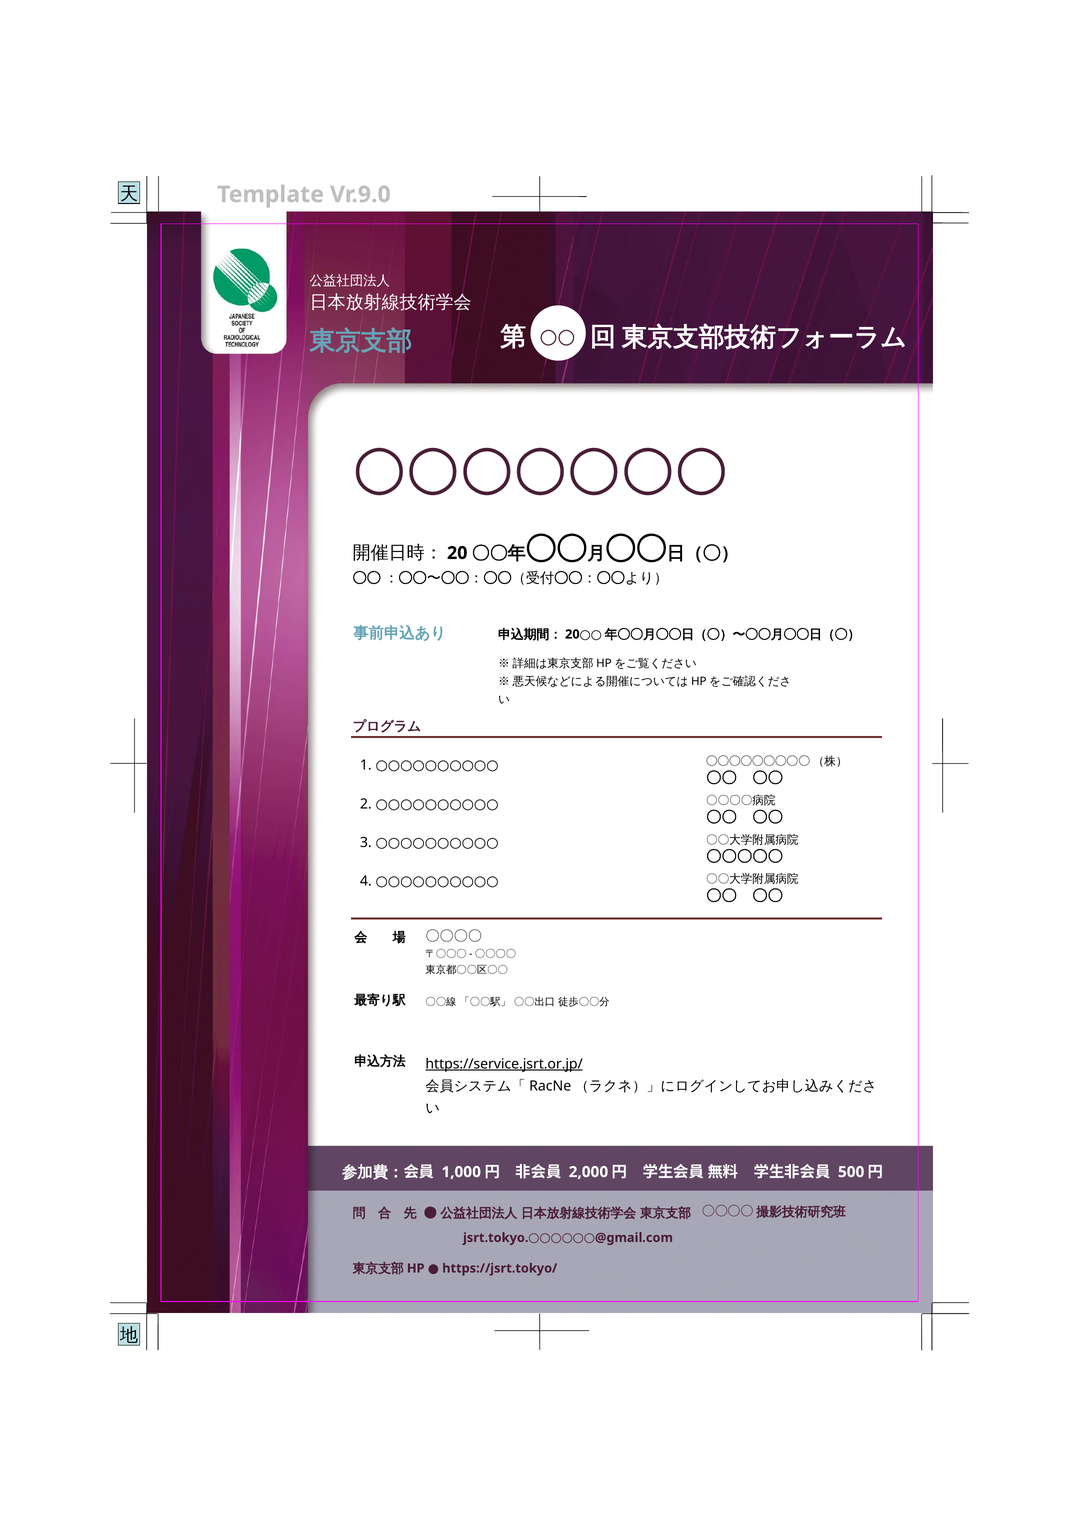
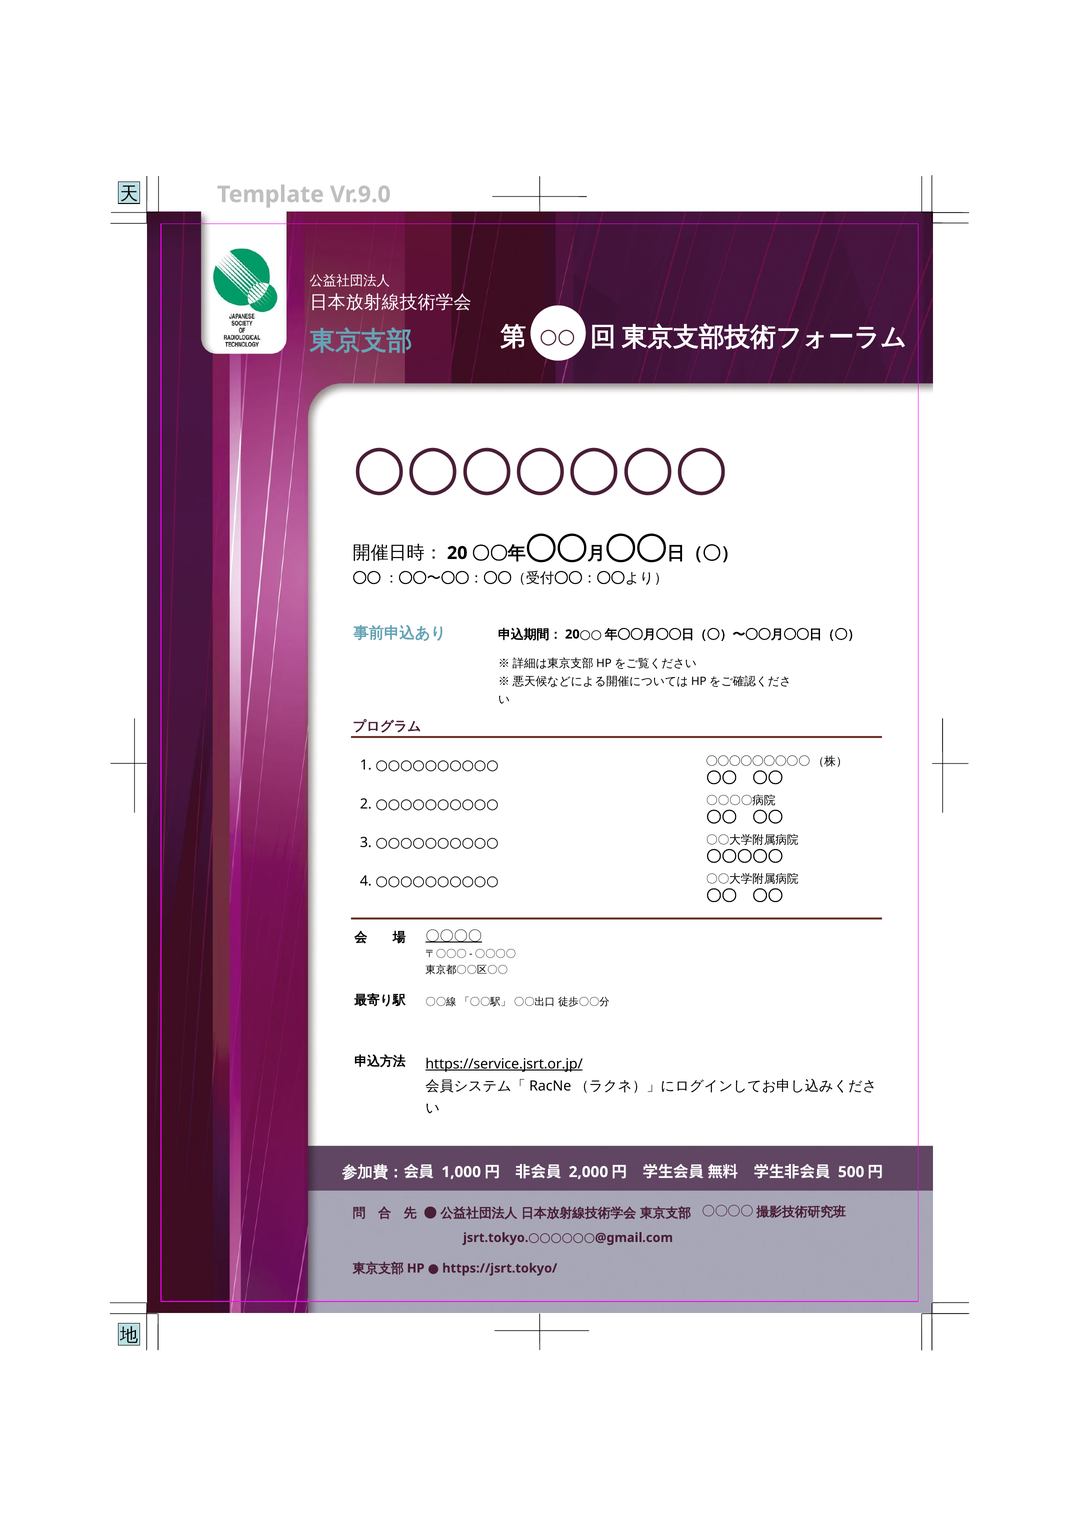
〇〇〇〇 at (454, 936) underline: none -> present
